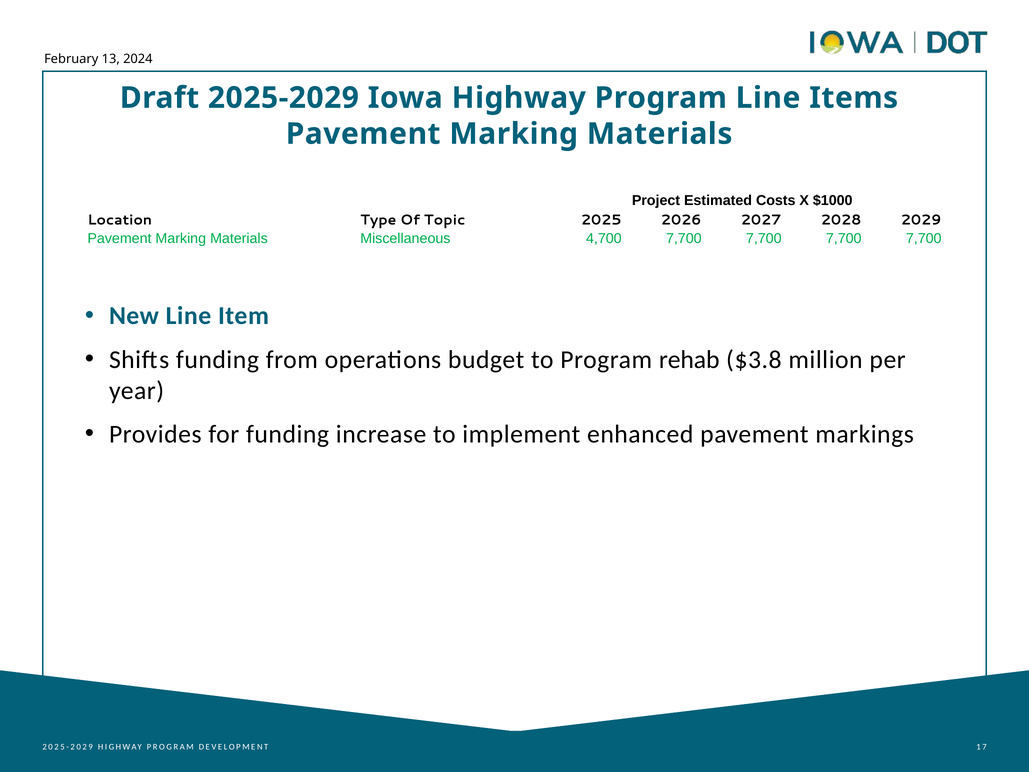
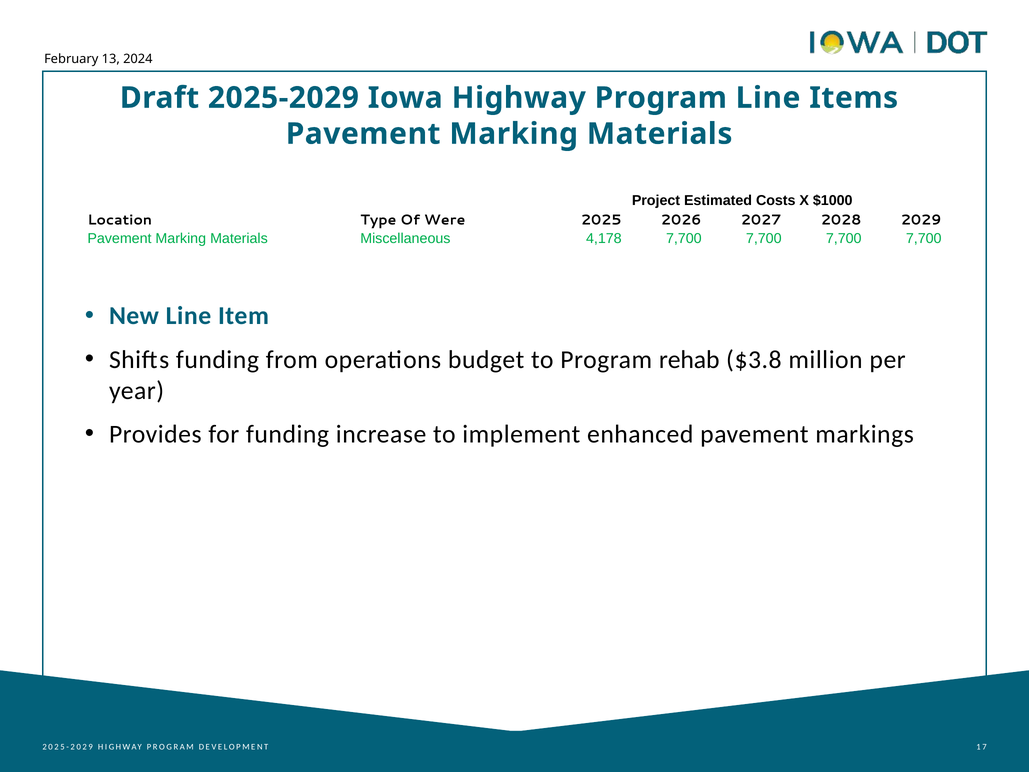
Topic: Topic -> Were
4,700: 4,700 -> 4,178
